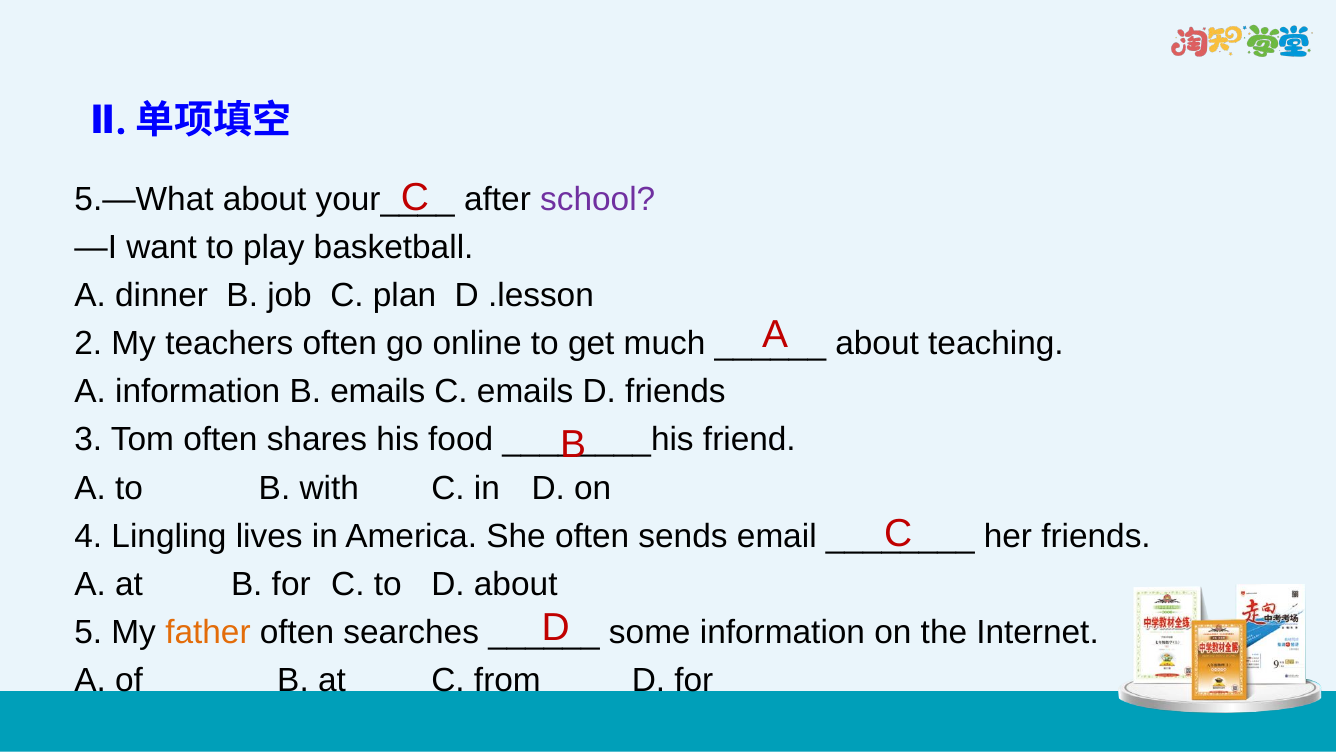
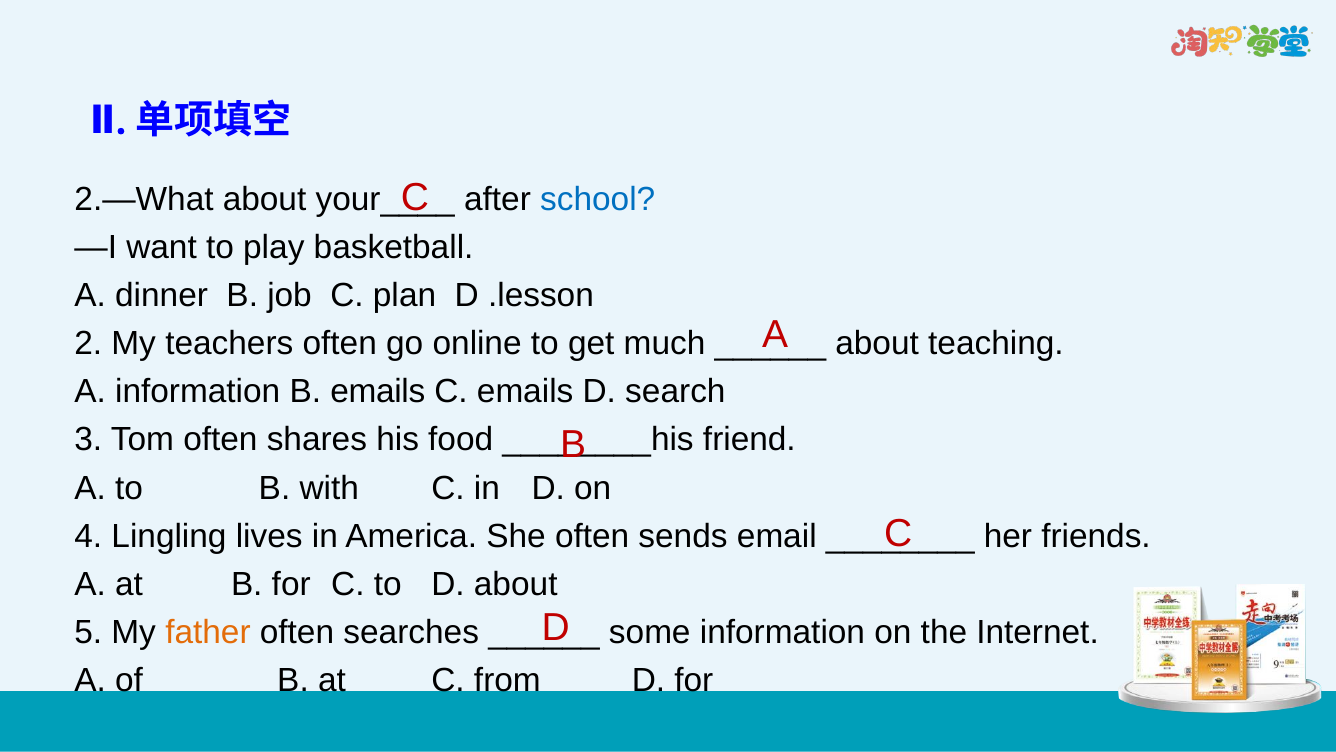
5.—What: 5.—What -> 2.—What
school colour: purple -> blue
D friends: friends -> search
